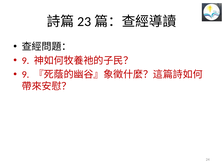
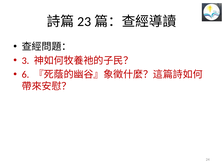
9 at (26, 61): 9 -> 3
9 at (26, 75): 9 -> 6
